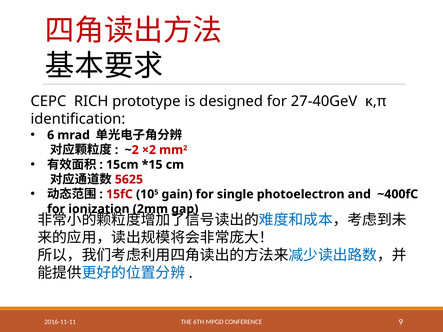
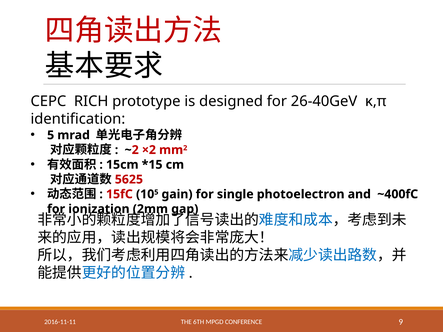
27-40GeV: 27-40GeV -> 26-40GeV
6: 6 -> 5
